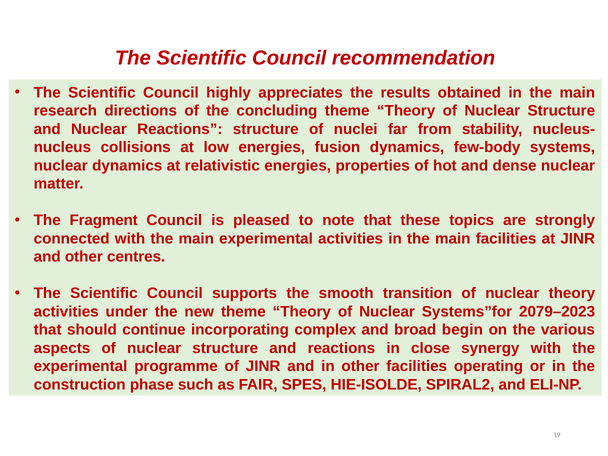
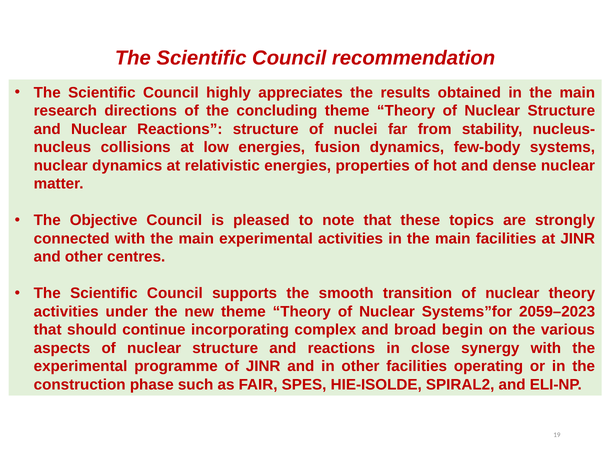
Fragment: Fragment -> Objective
2079–2023: 2079–2023 -> 2059–2023
